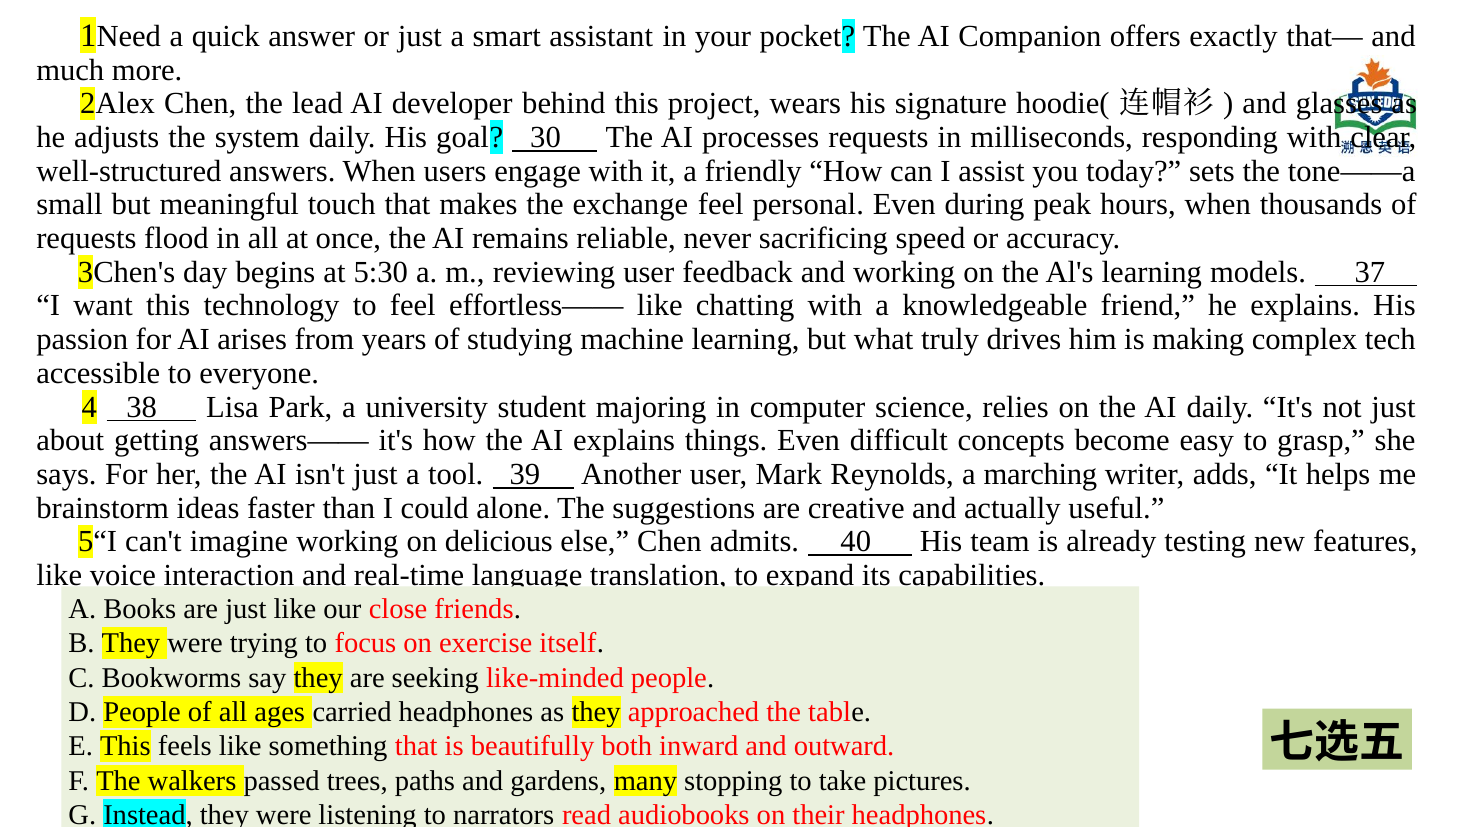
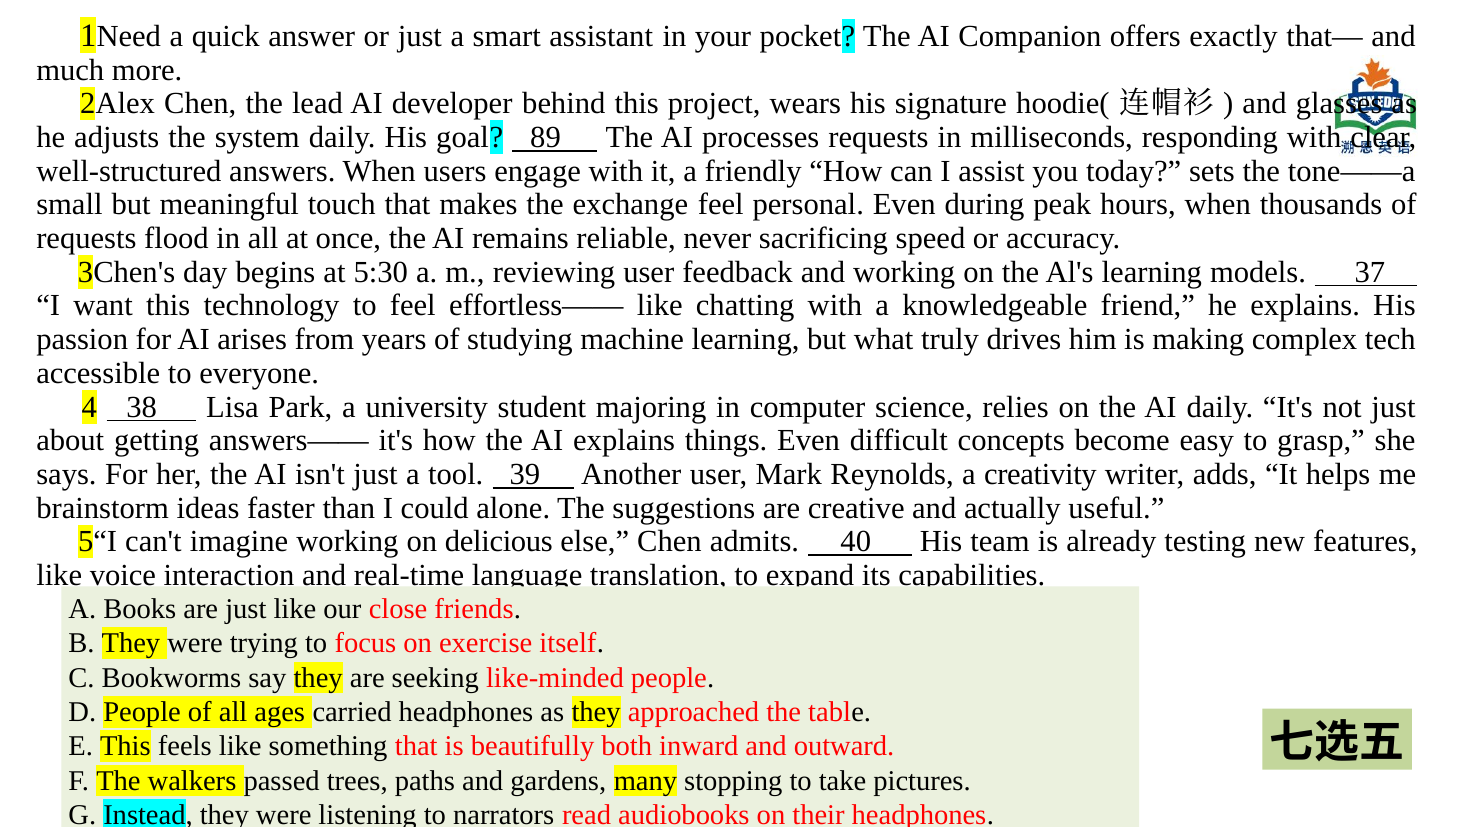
30: 30 -> 89
marching: marching -> creativity
